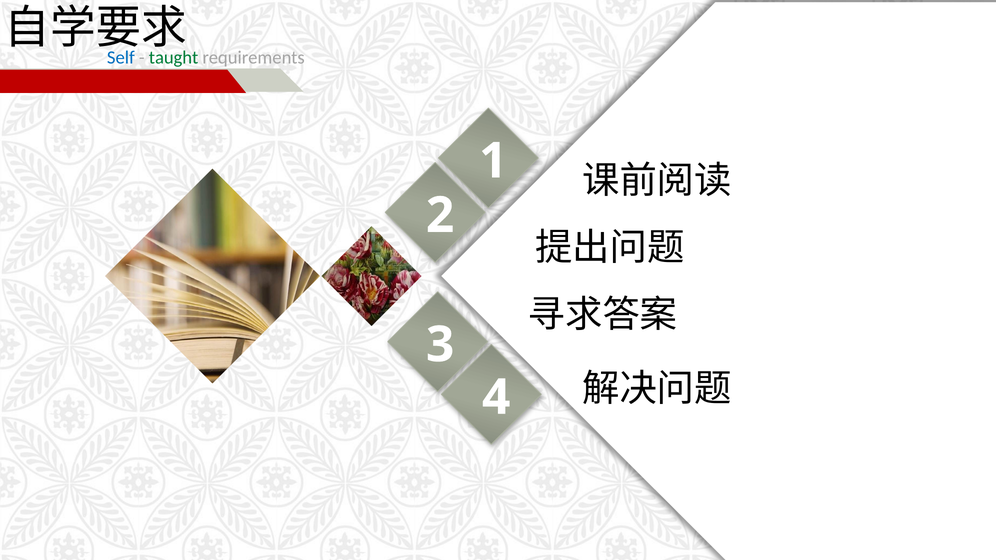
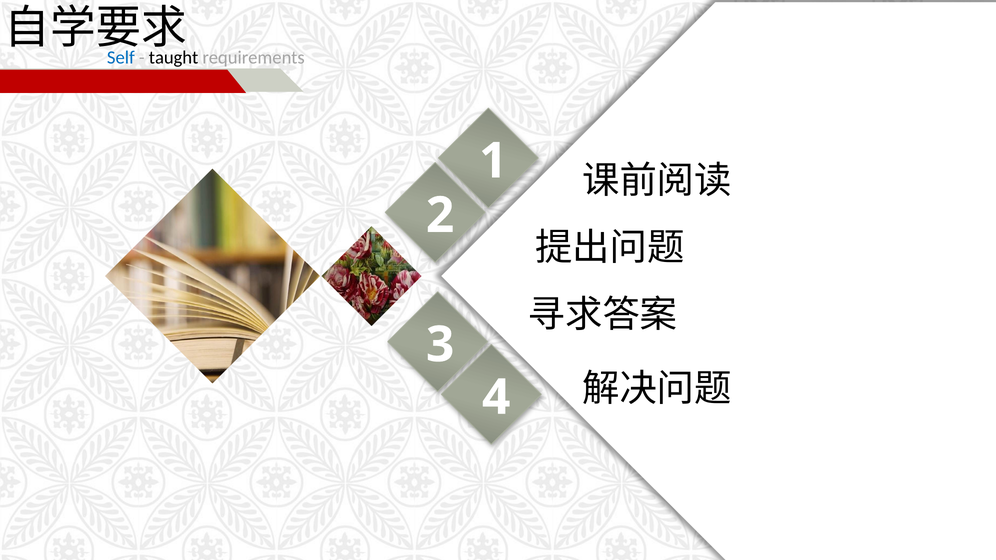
taught colour: green -> black
